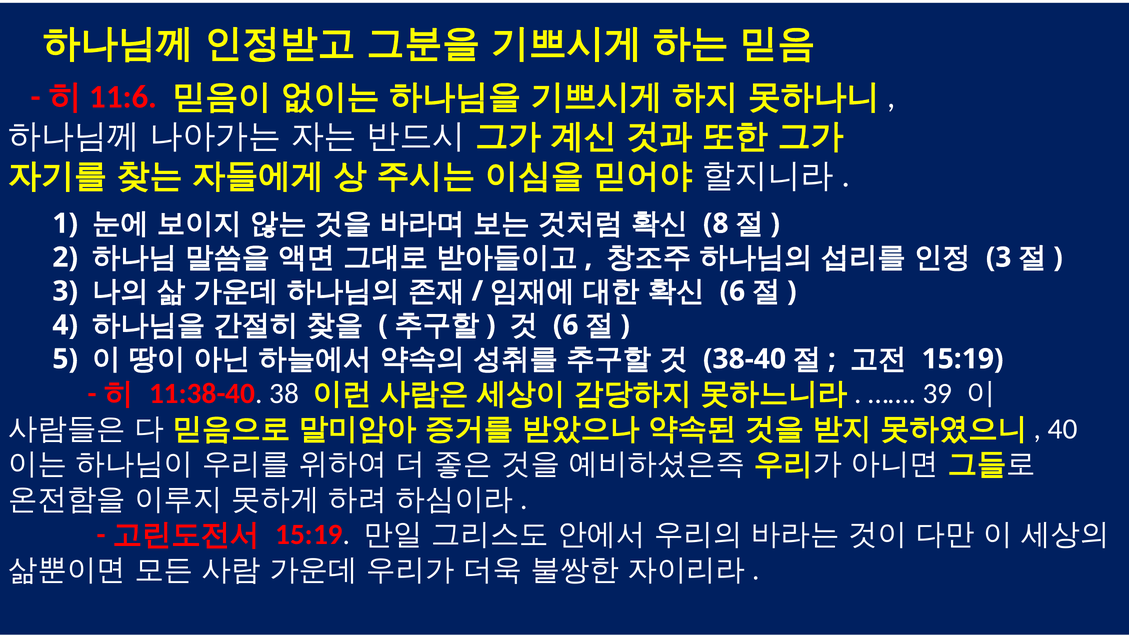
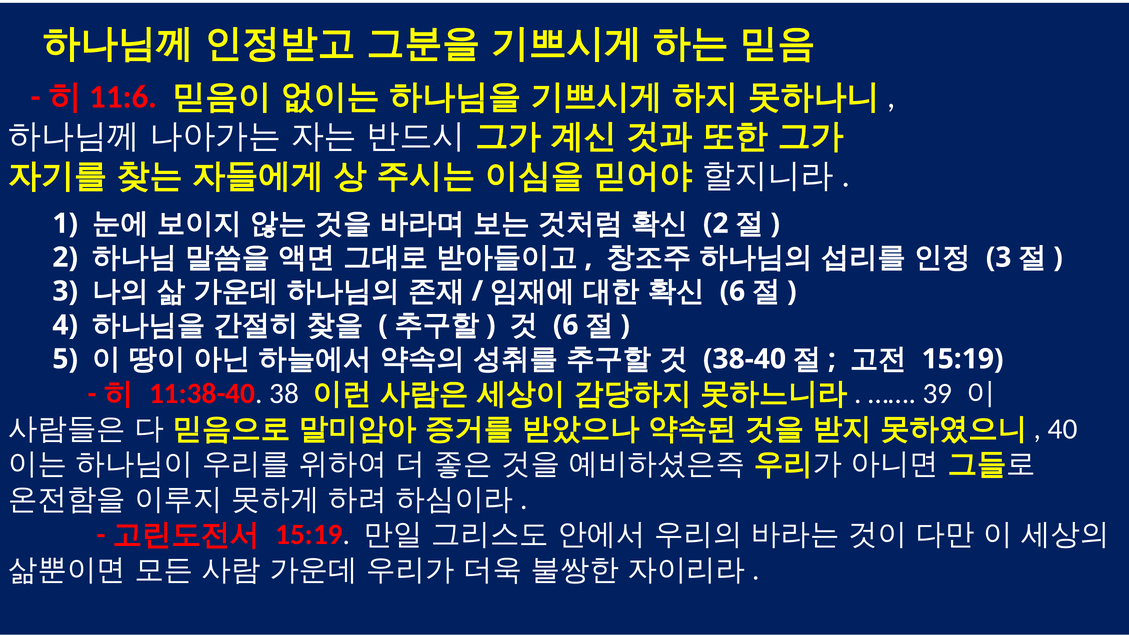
8 at (716, 224): 8 -> 2
